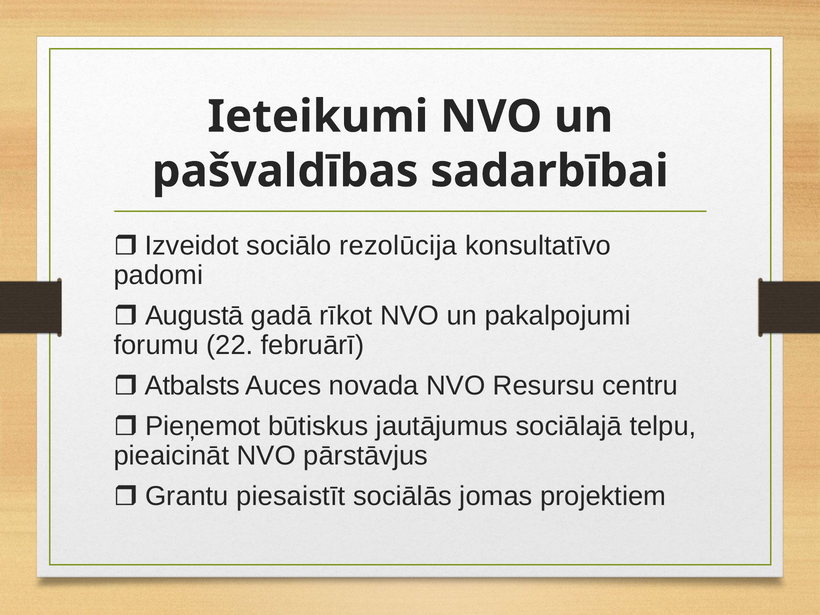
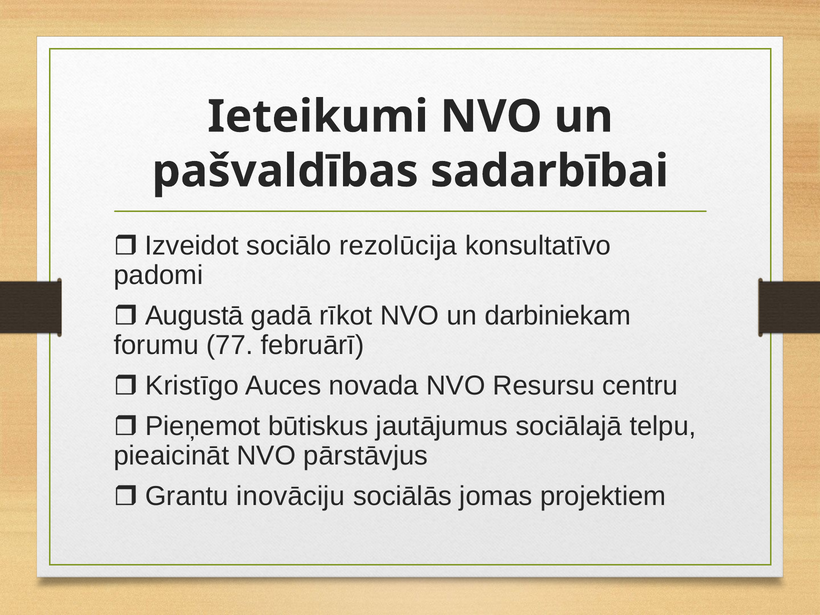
pakalpojumi: pakalpojumi -> darbiniekam
22: 22 -> 77
Atbalsts: Atbalsts -> Kristīgo
piesaistīt: piesaistīt -> inovāciju
